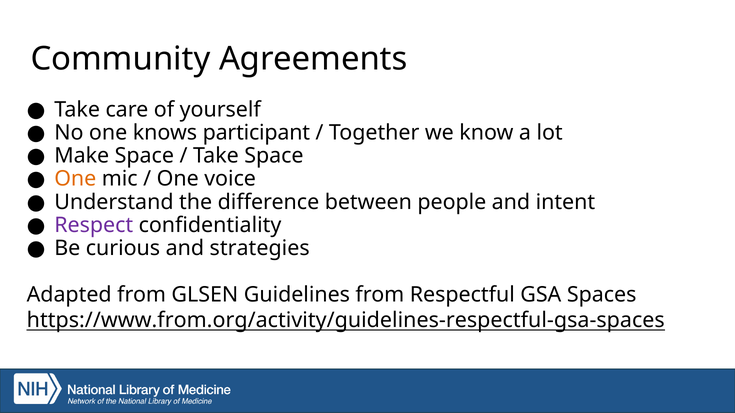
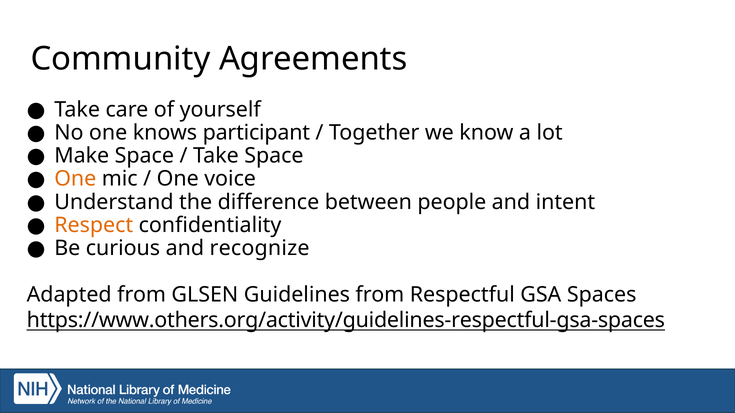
Respect colour: purple -> orange
strategies: strategies -> recognize
https://www.from.org/activity/guidelines-respectful-gsa-spaces: https://www.from.org/activity/guidelines-respectful-gsa-spaces -> https://www.others.org/activity/guidelines-respectful-gsa-spaces
